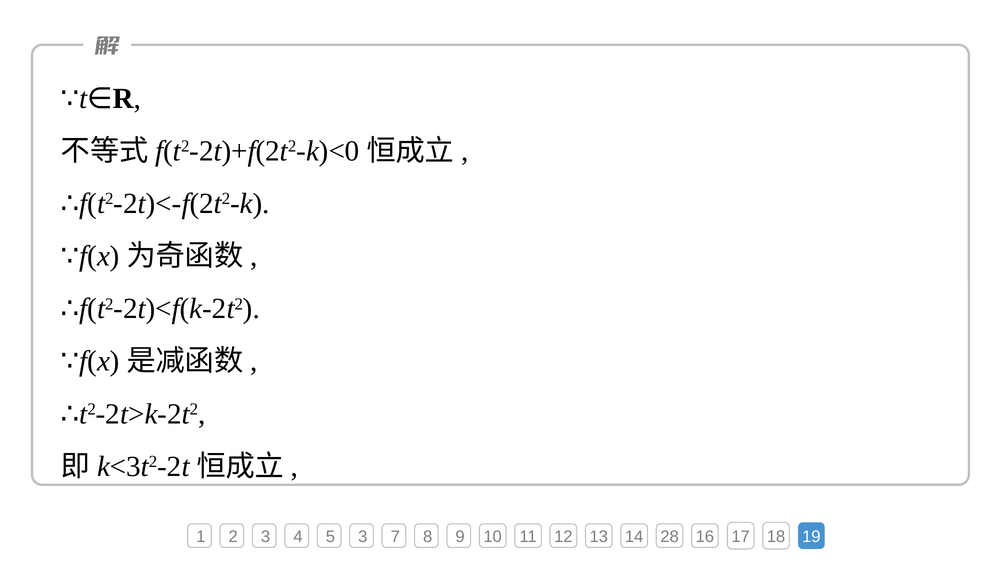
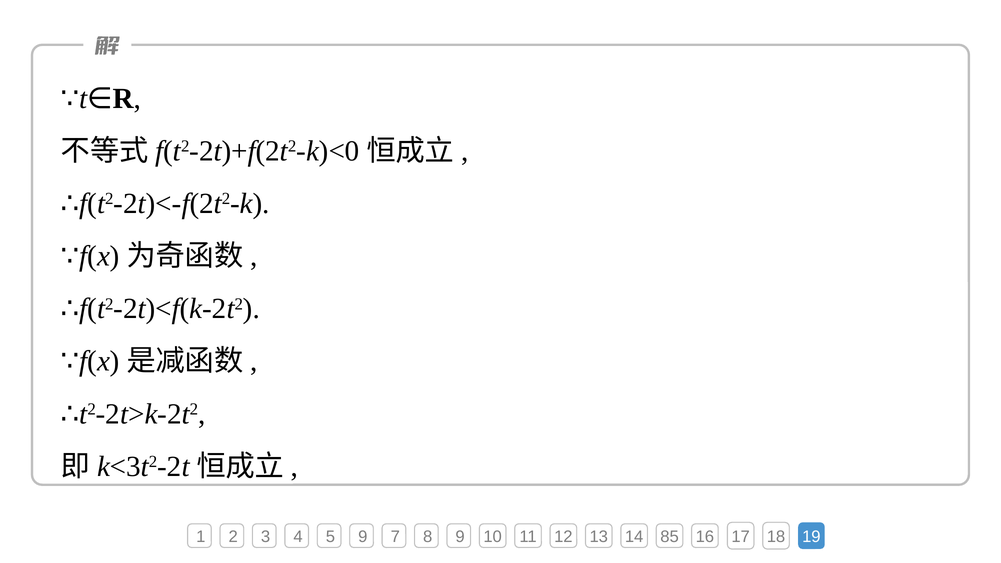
5 3: 3 -> 9
28: 28 -> 85
